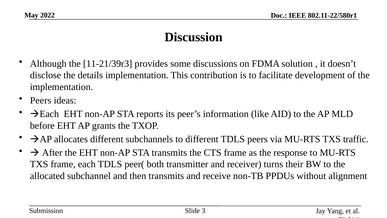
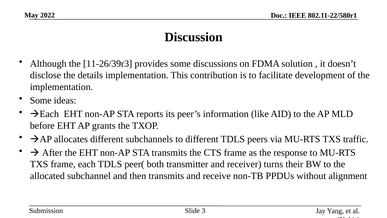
11-21/39r3: 11-21/39r3 -> 11-26/39r3
Peers at (41, 100): Peers -> Some
